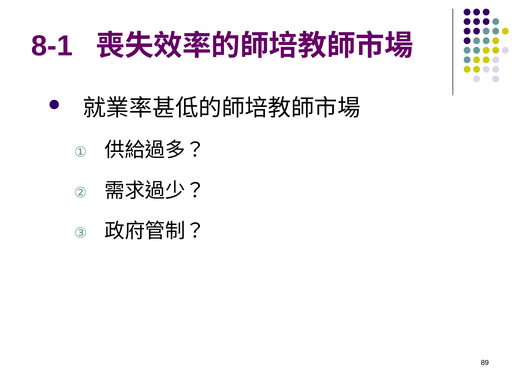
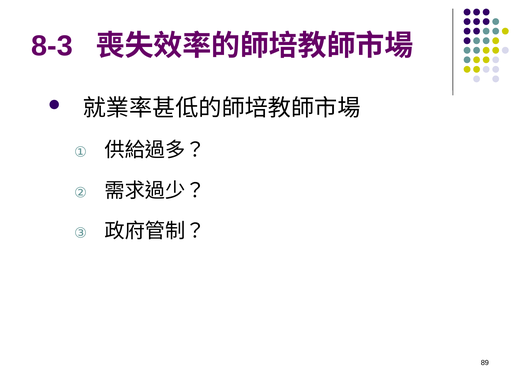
8-1: 8-1 -> 8-3
